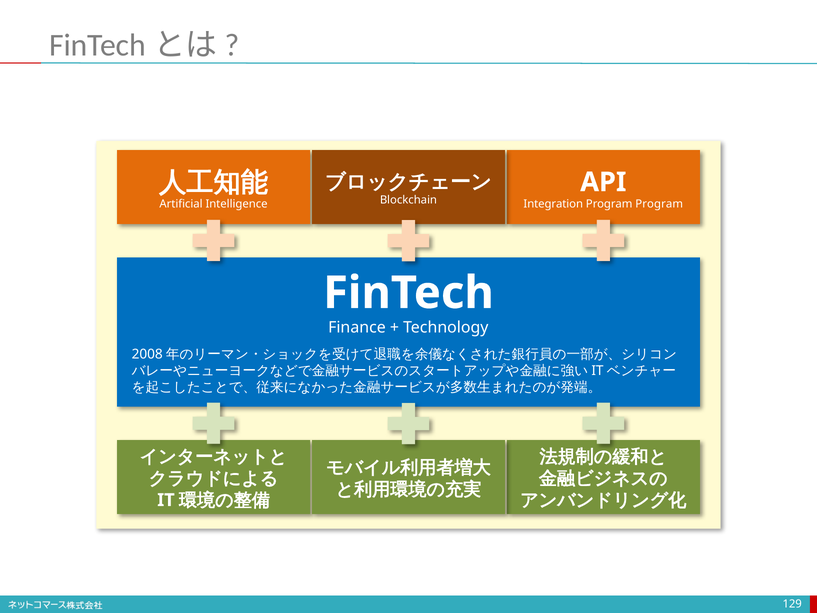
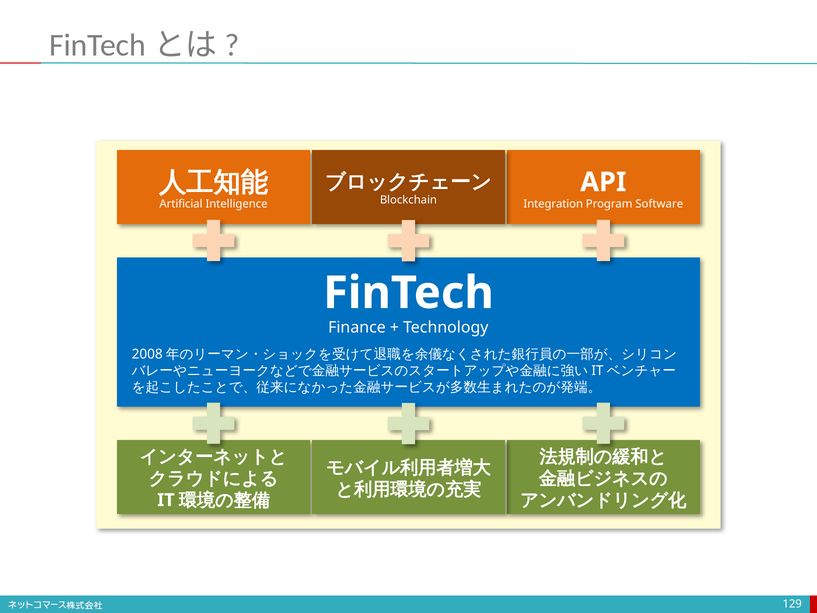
Program Program: Program -> Software
